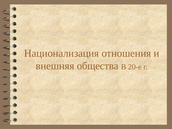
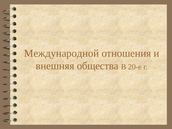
Национализация: Национализация -> Международной
